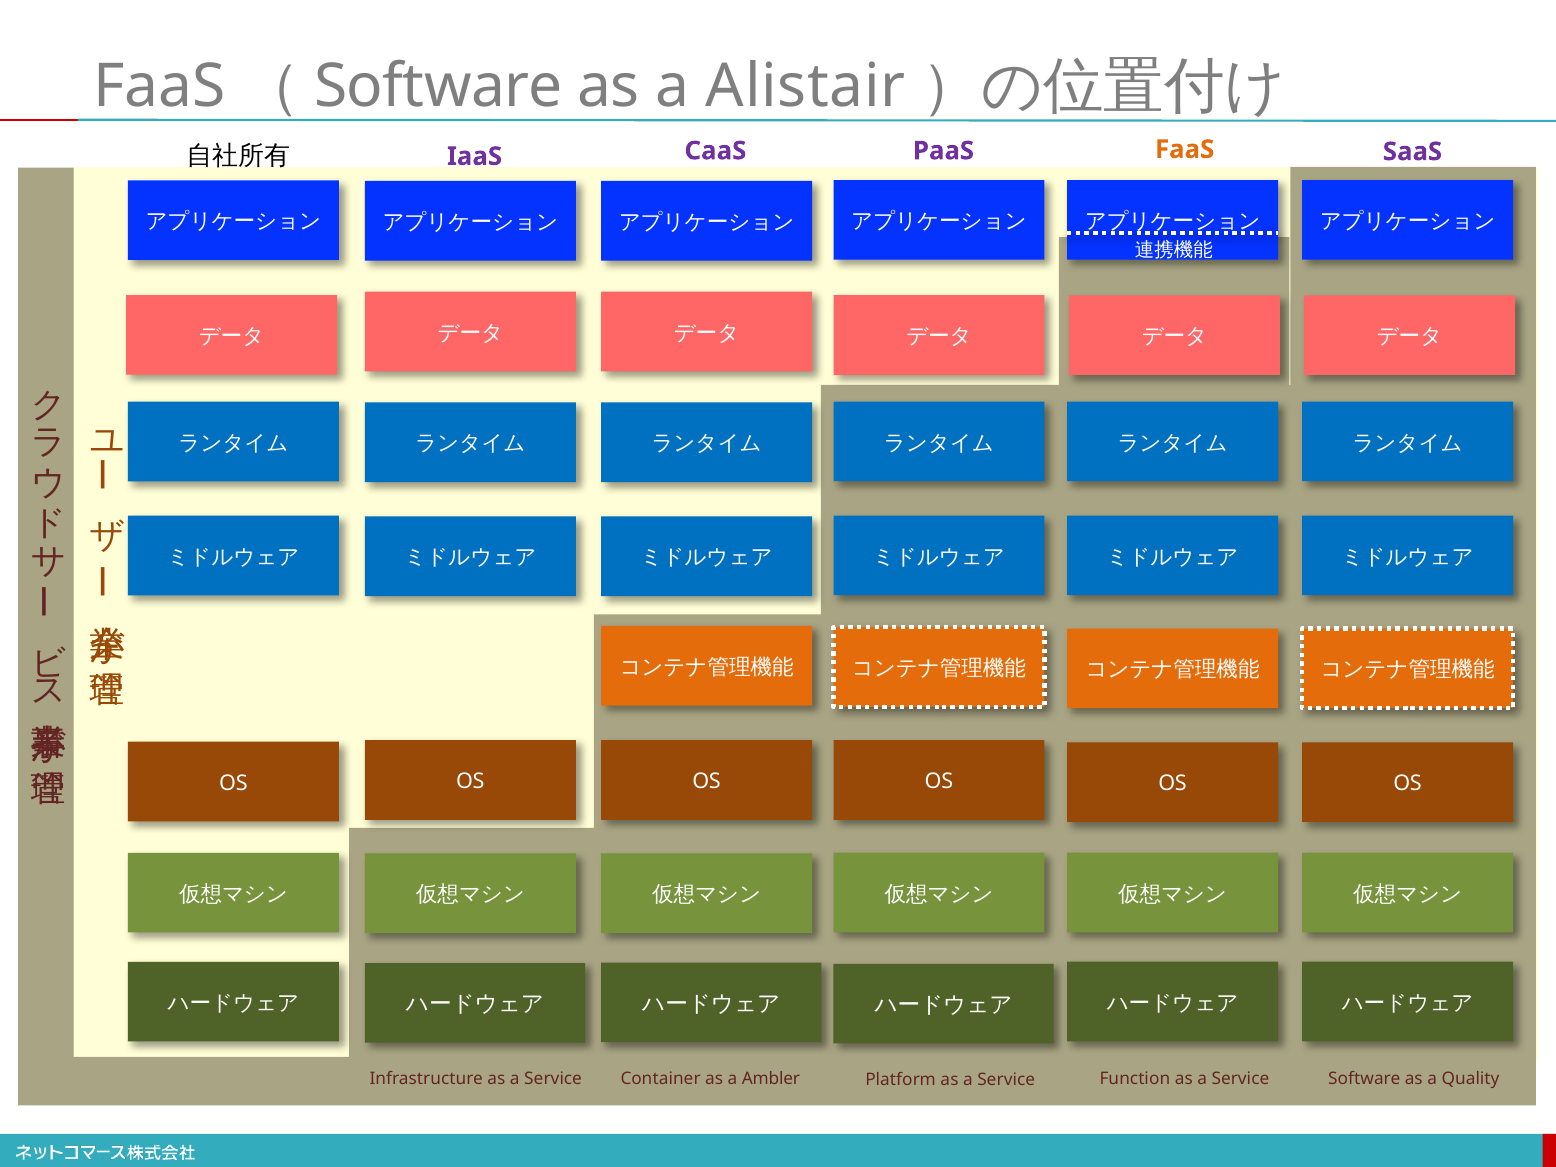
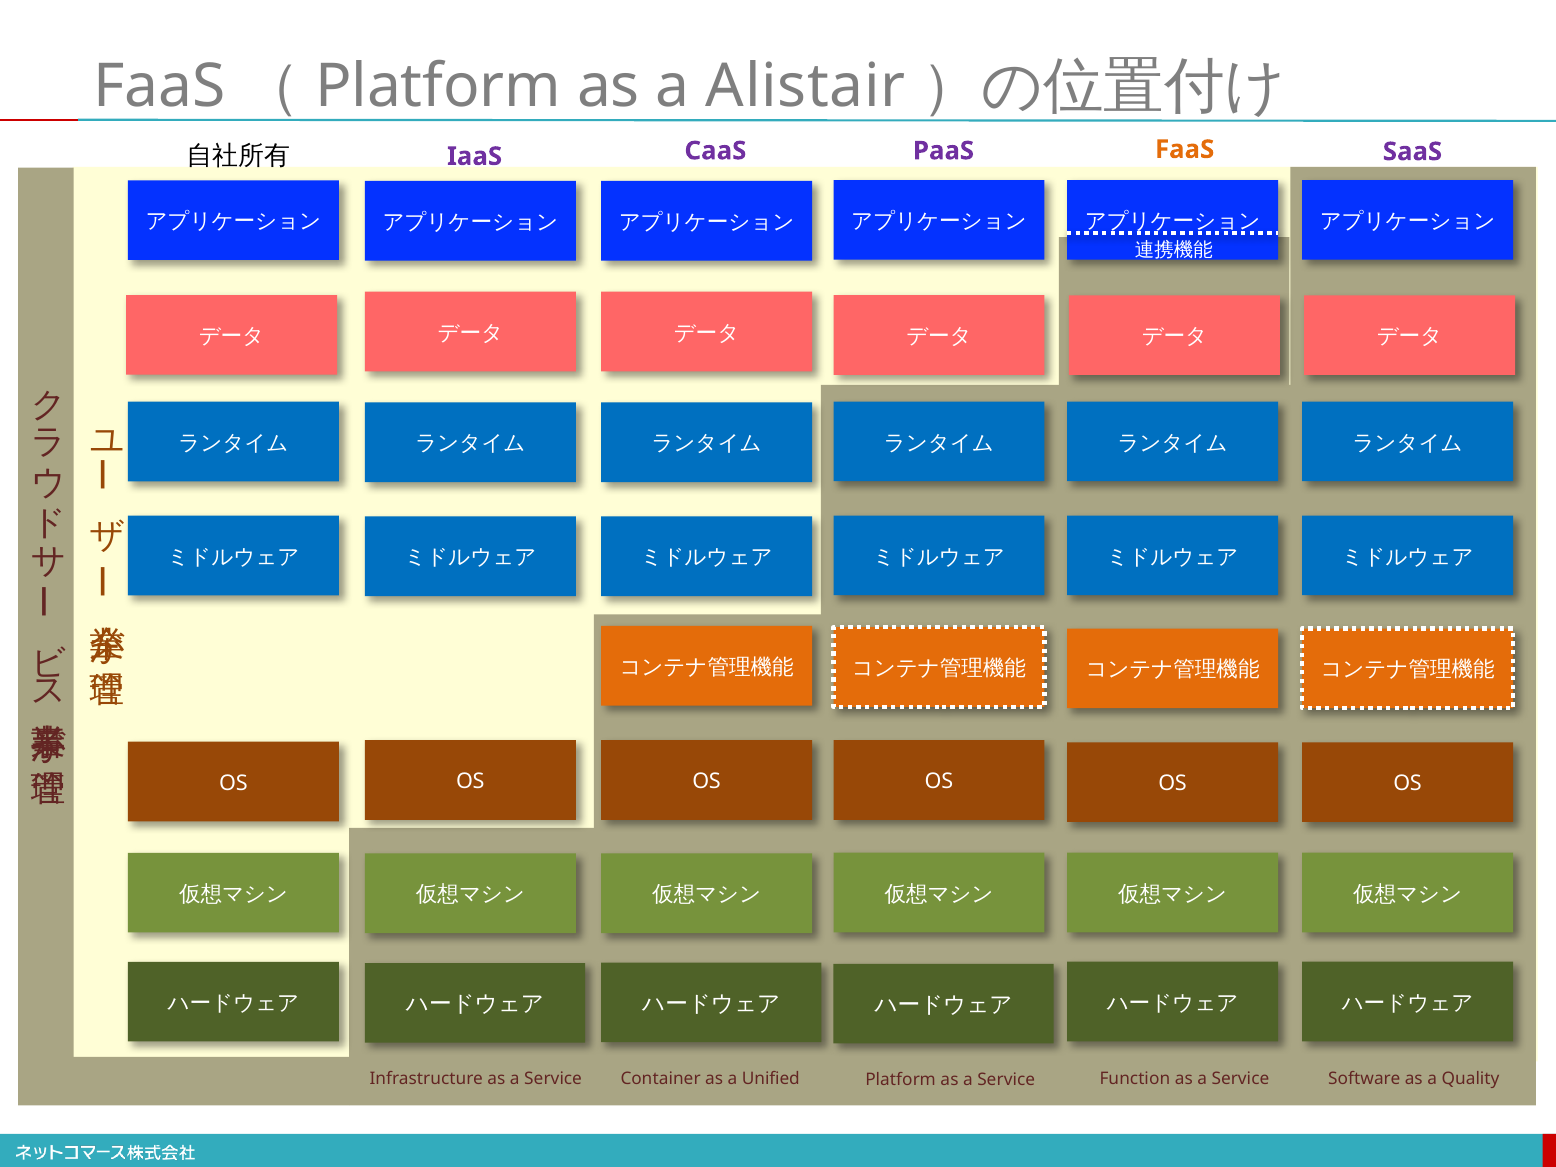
Software at (438, 86): Software -> Platform
Ambler: Ambler -> Unified
